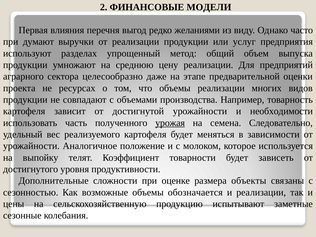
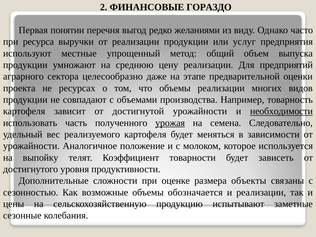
МОДЕЛИ: МОДЕЛИ -> ГОРАЗДО
влияния: влияния -> понятии
думают: думают -> ресурса
разделах: разделах -> местные
необходимости underline: none -> present
